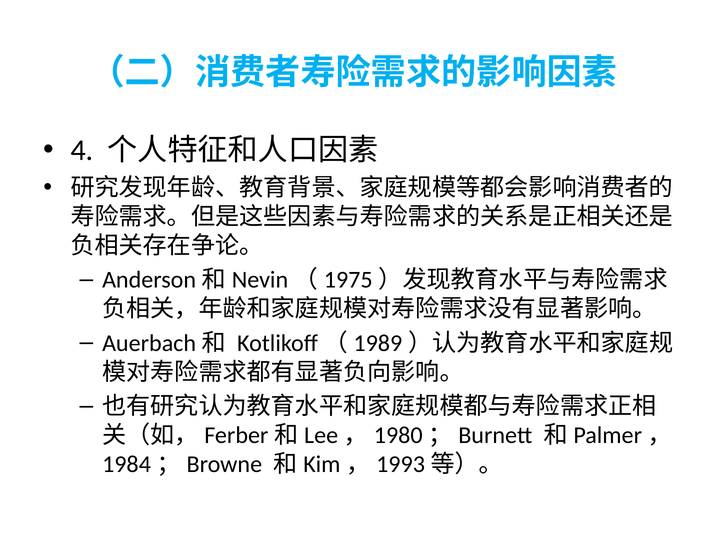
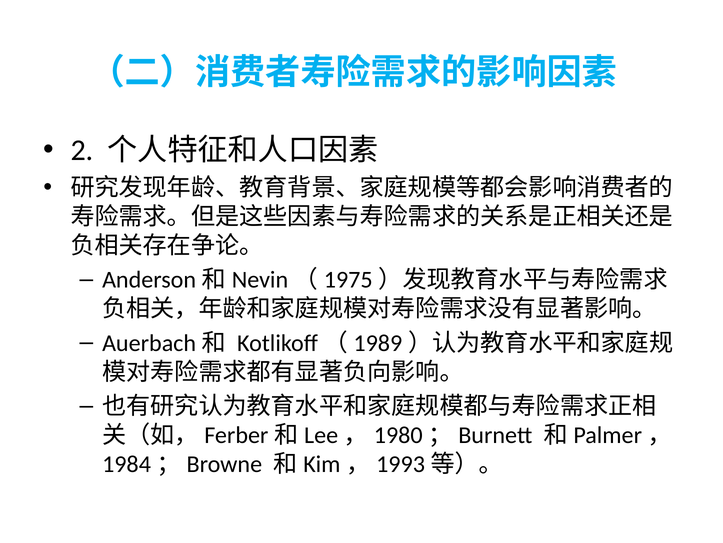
4: 4 -> 2
